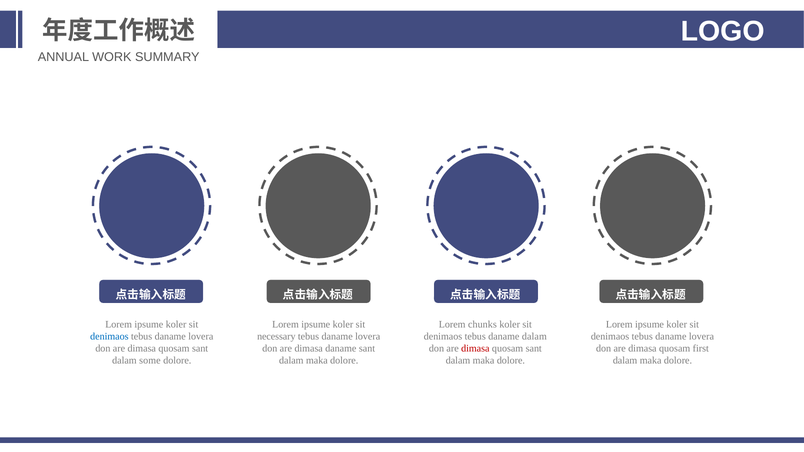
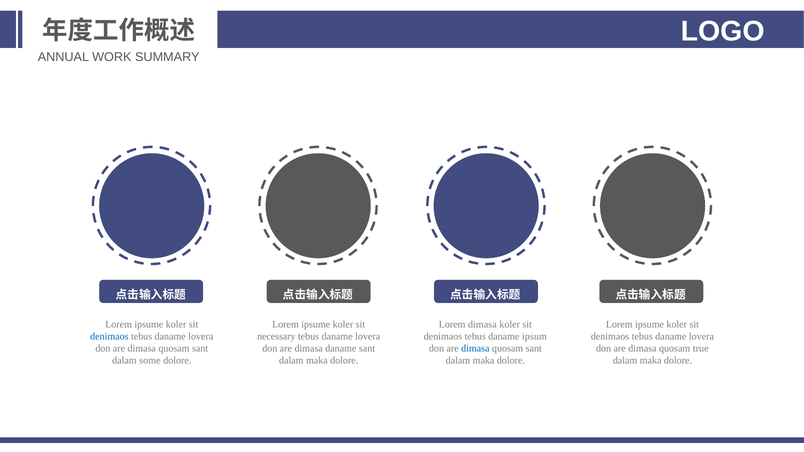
Lorem chunks: chunks -> dimasa
daname dalam: dalam -> ipsum
dimasa at (475, 349) colour: red -> blue
first: first -> true
